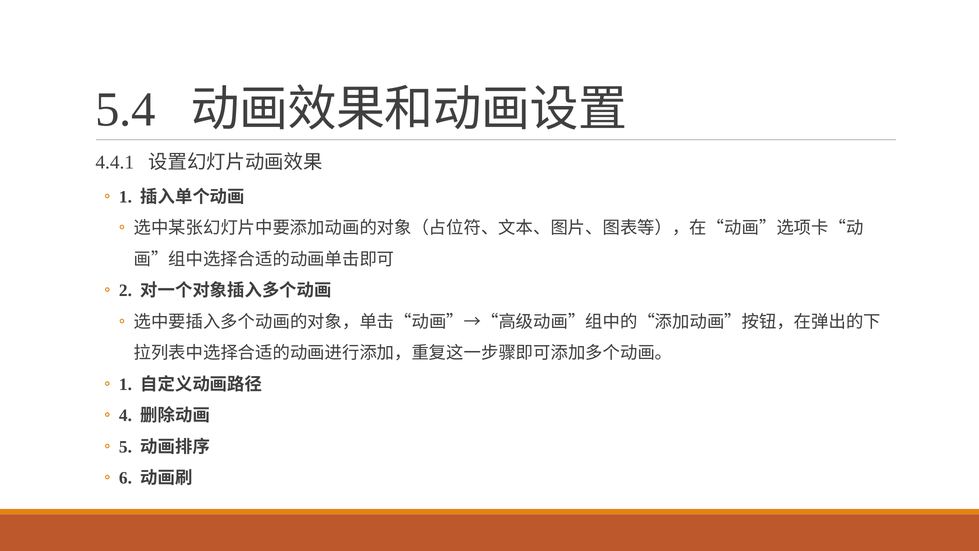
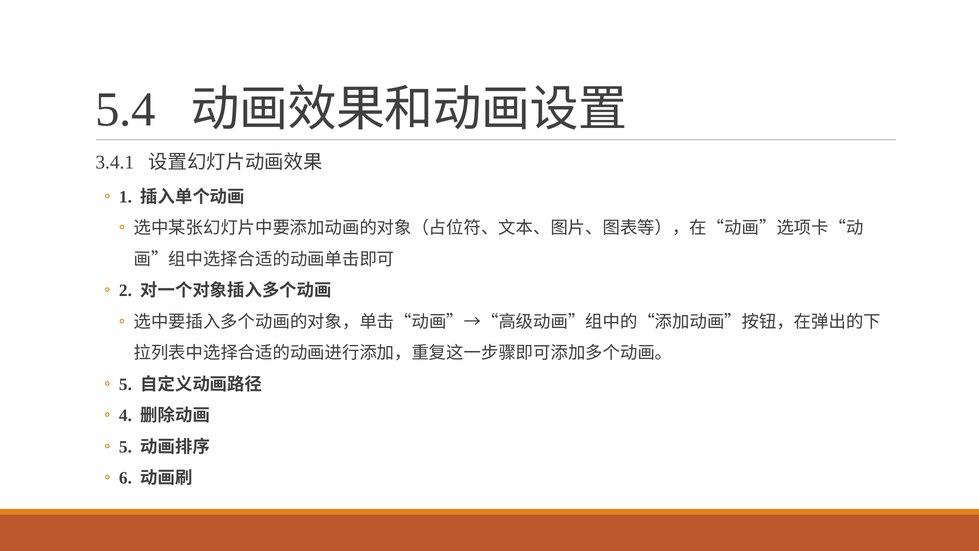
4.4.1: 4.4.1 -> 3.4.1
1 at (125, 384): 1 -> 5
